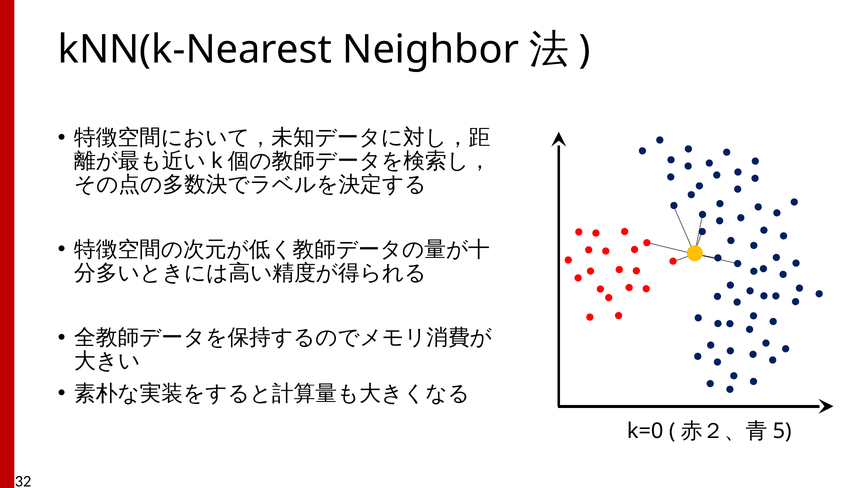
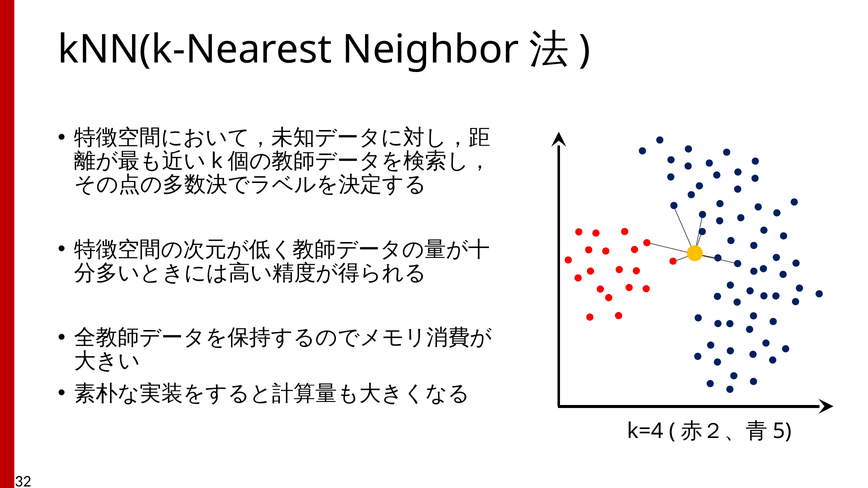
k=0: k=0 -> k=4
